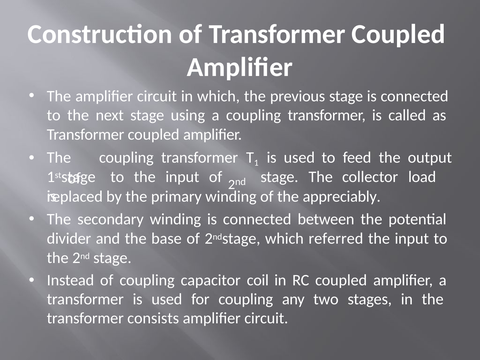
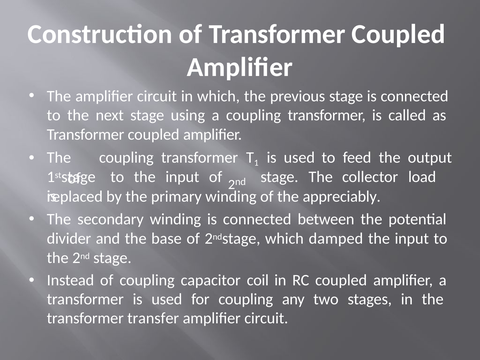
referred: referred -> damped
consists: consists -> transfer
